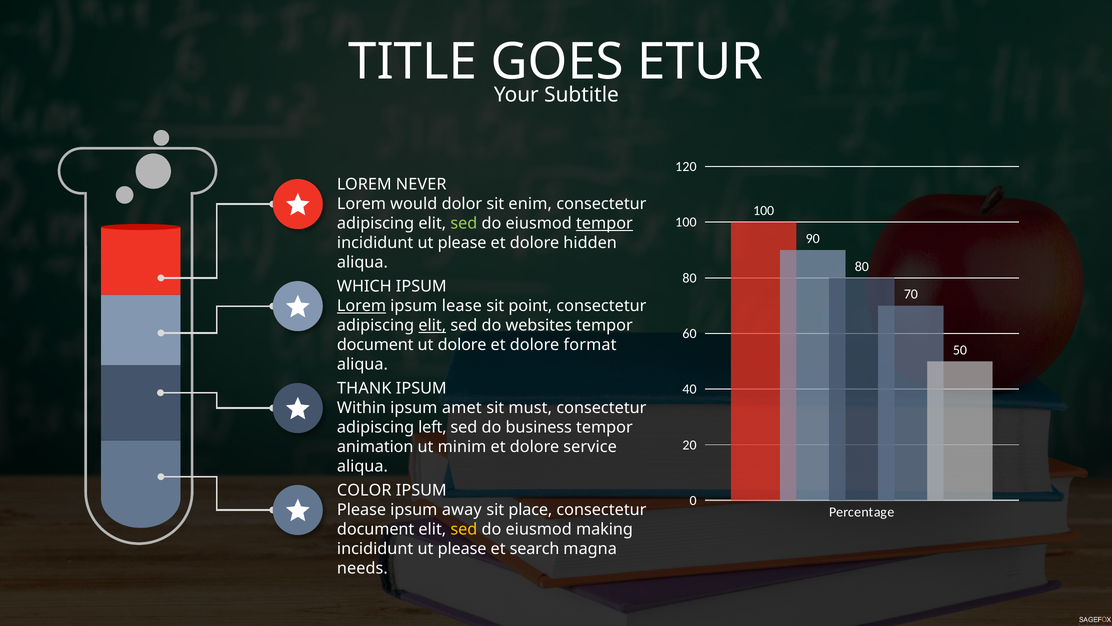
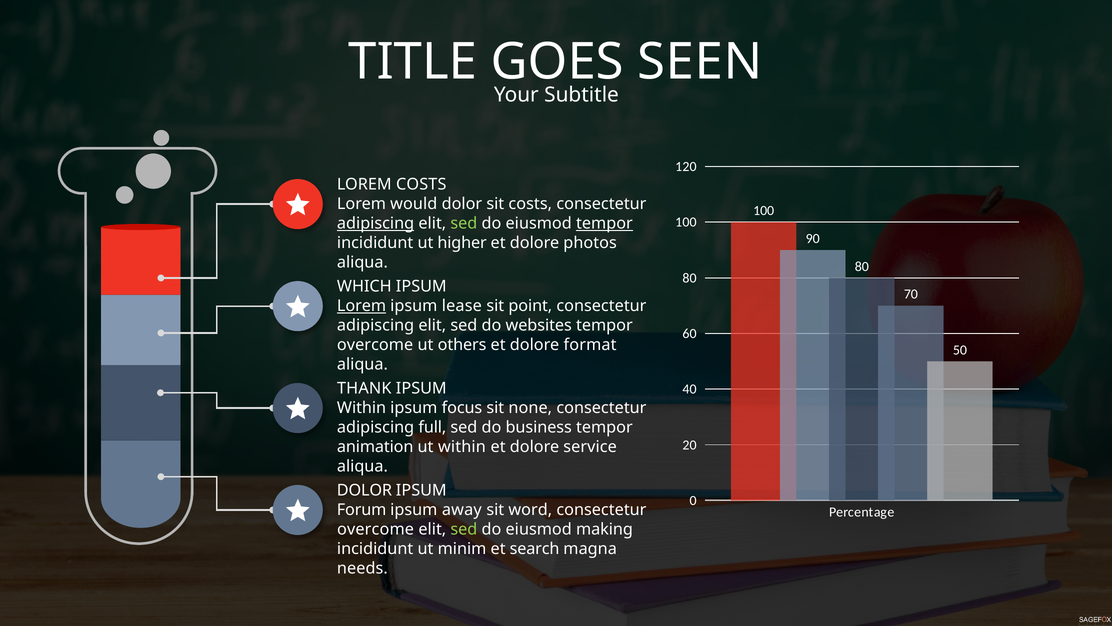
ETUR: ETUR -> SEEN
LOREM NEVER: NEVER -> COSTS
sit enim: enim -> costs
adipiscing at (376, 223) underline: none -> present
please at (462, 243): please -> higher
hidden: hidden -> photos
elit at (432, 325) underline: present -> none
document at (375, 345): document -> overcome
ut dolore: dolore -> others
amet: amet -> focus
must: must -> none
left: left -> full
ut minim: minim -> within
COLOR at (364, 490): COLOR -> DOLOR
Please at (362, 509): Please -> Forum
place: place -> word
document at (376, 529): document -> overcome
sed at (464, 529) colour: yellow -> light green
please at (462, 548): please -> minim
